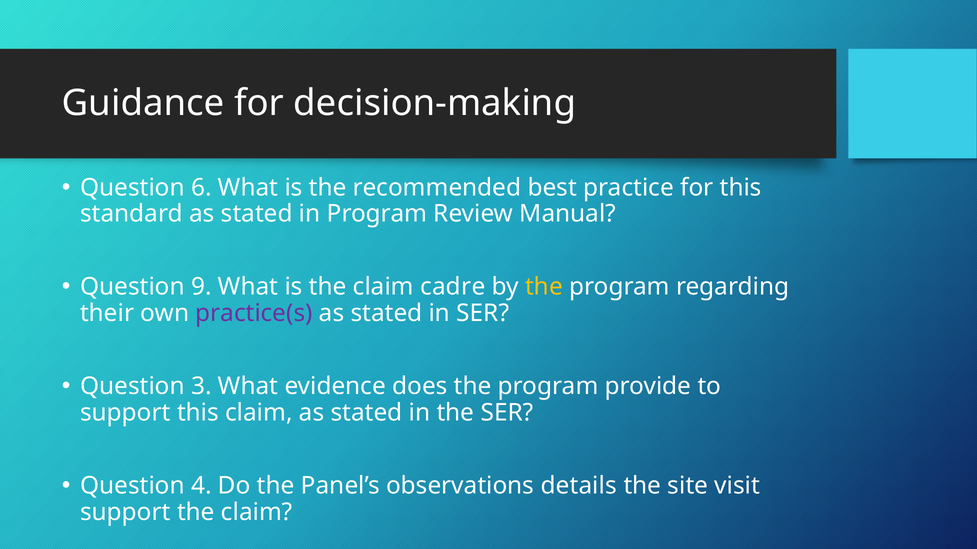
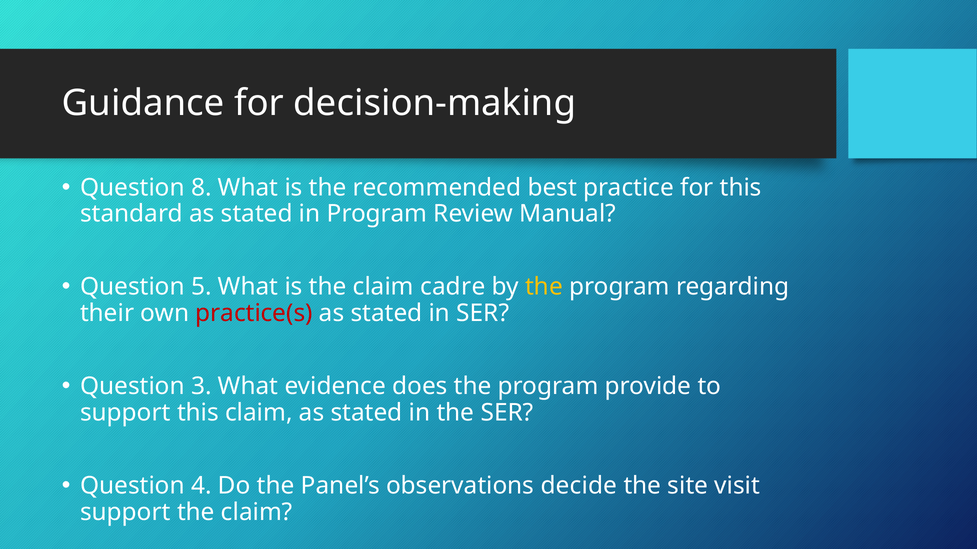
6: 6 -> 8
9: 9 -> 5
practice(s colour: purple -> red
details: details -> decide
